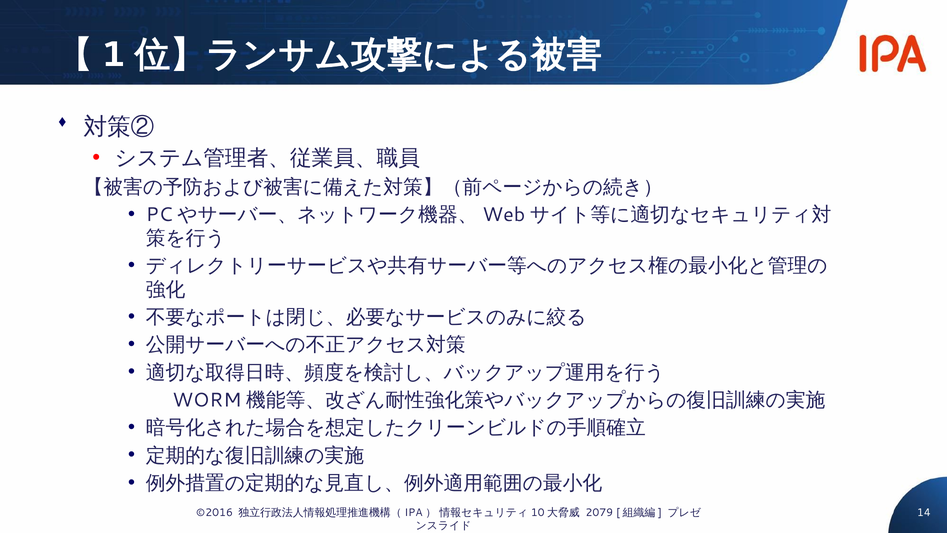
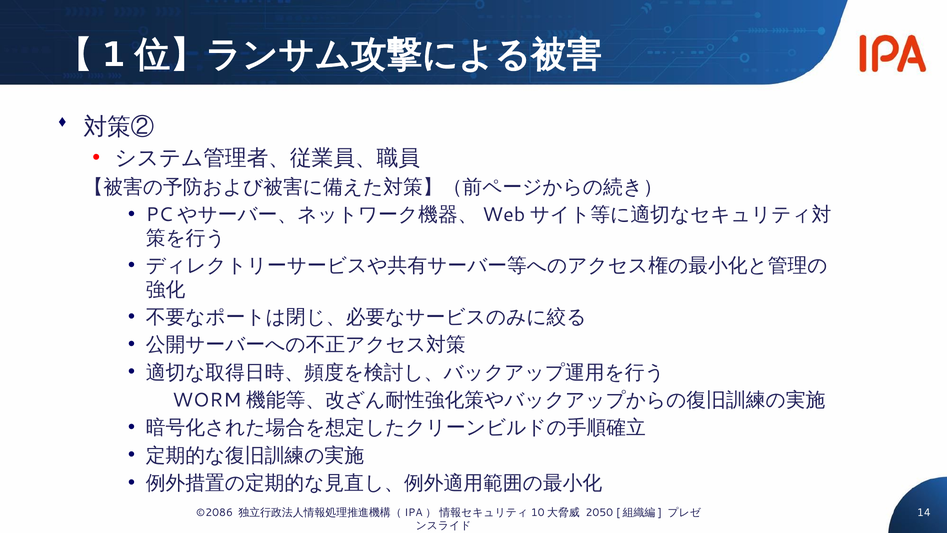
©2016: ©2016 -> ©2086
2079: 2079 -> 2050
